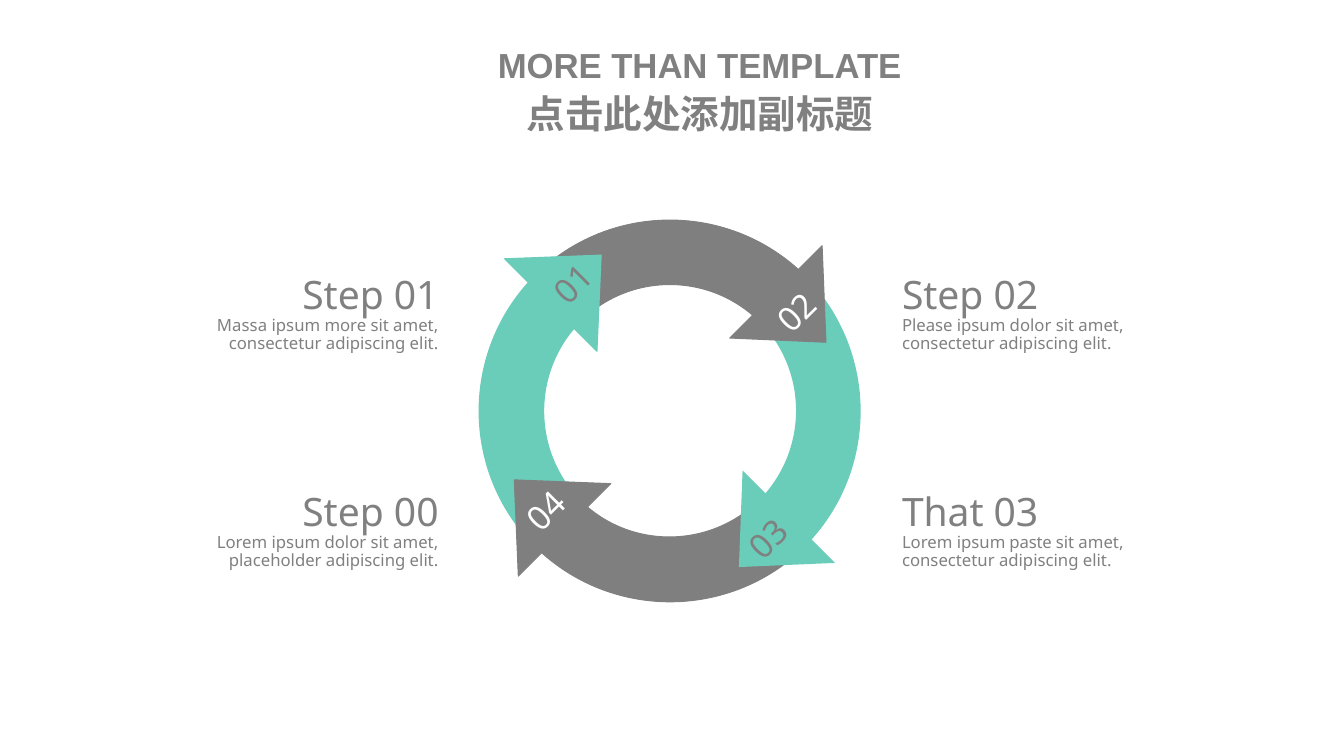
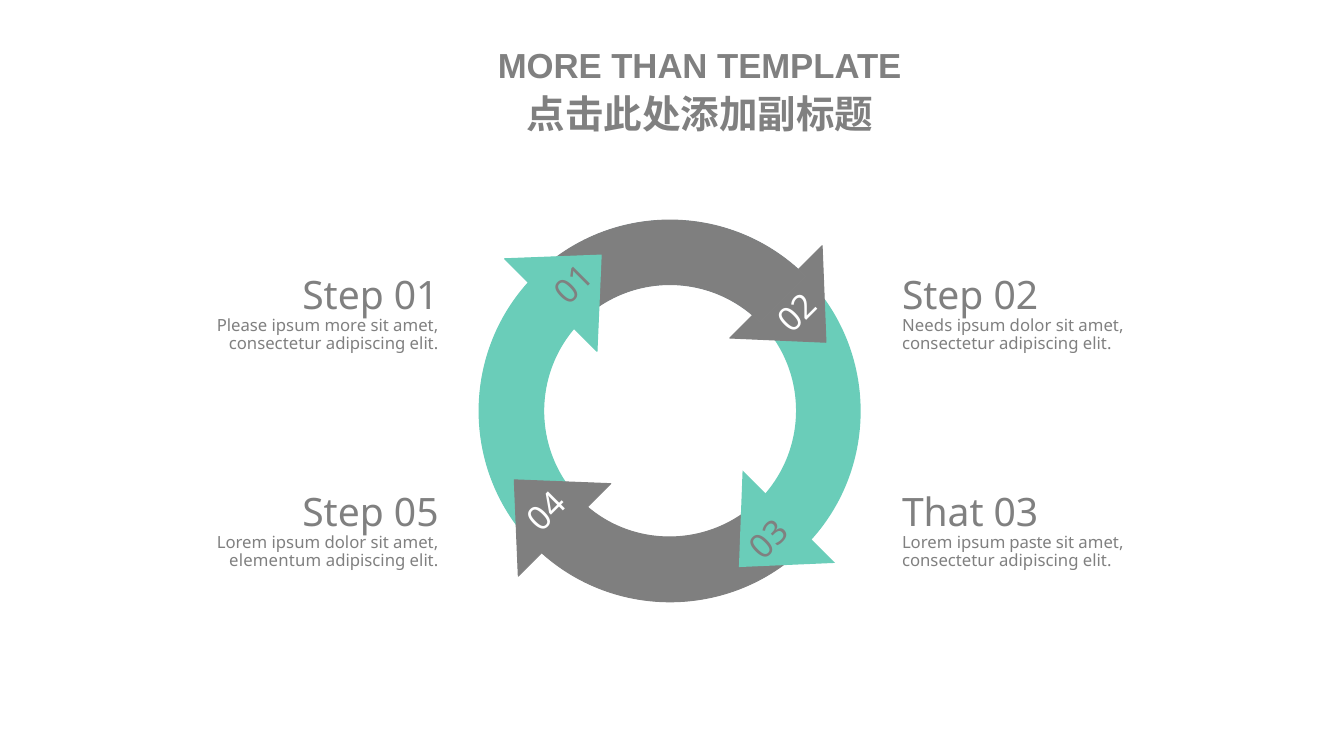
Massa: Massa -> Please
Please: Please -> Needs
00: 00 -> 05
placeholder: placeholder -> elementum
